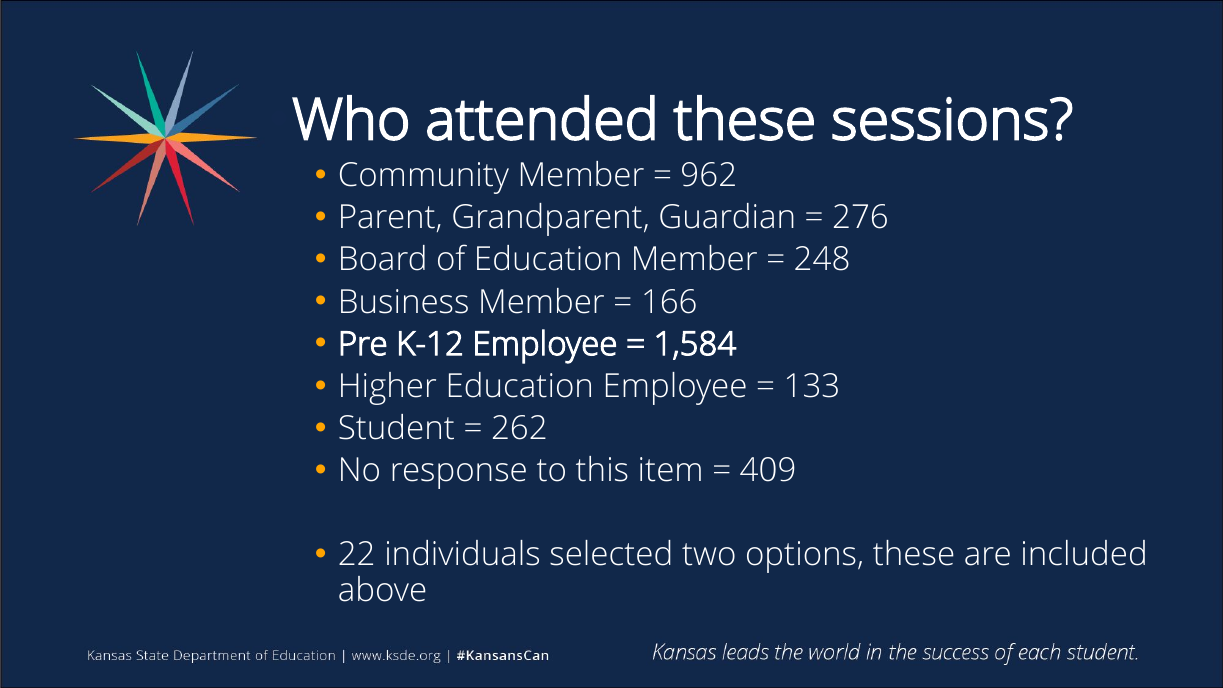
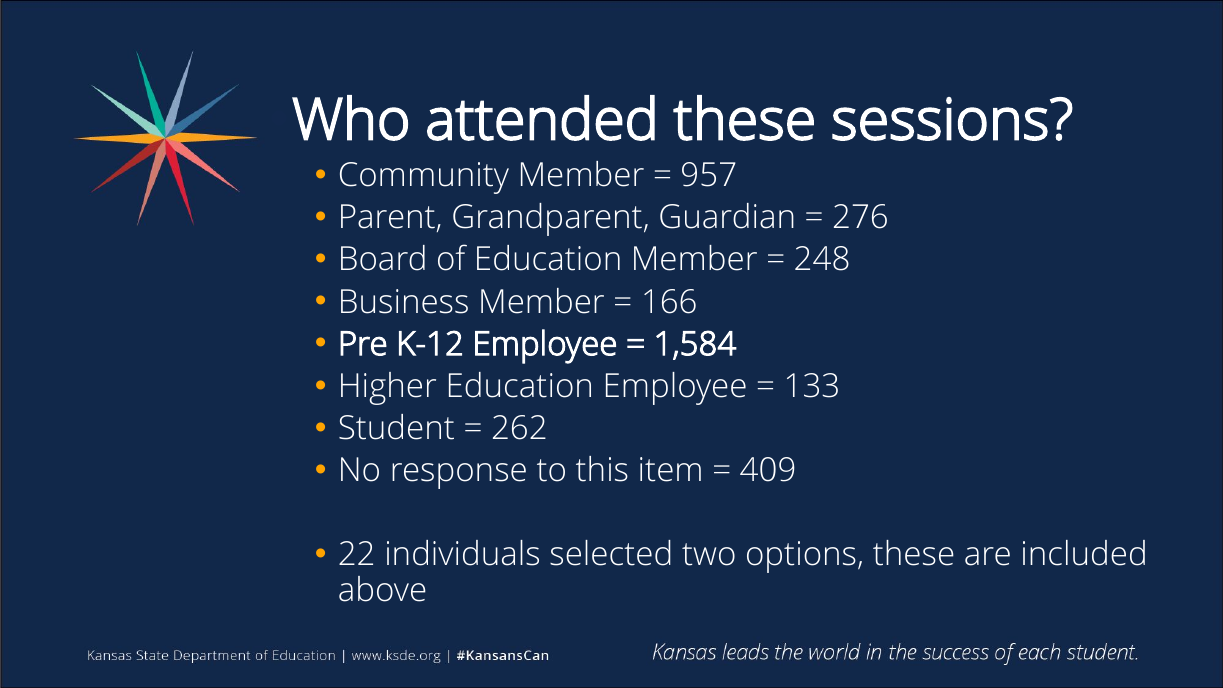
962: 962 -> 957
